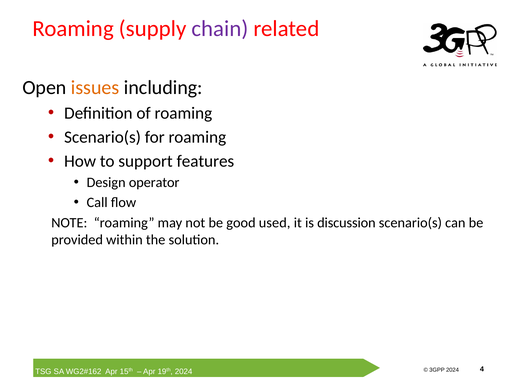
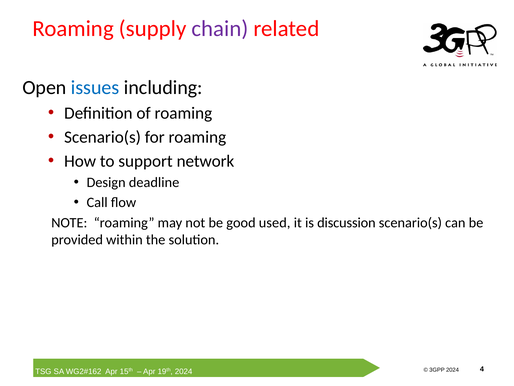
issues colour: orange -> blue
features: features -> network
operator: operator -> deadline
